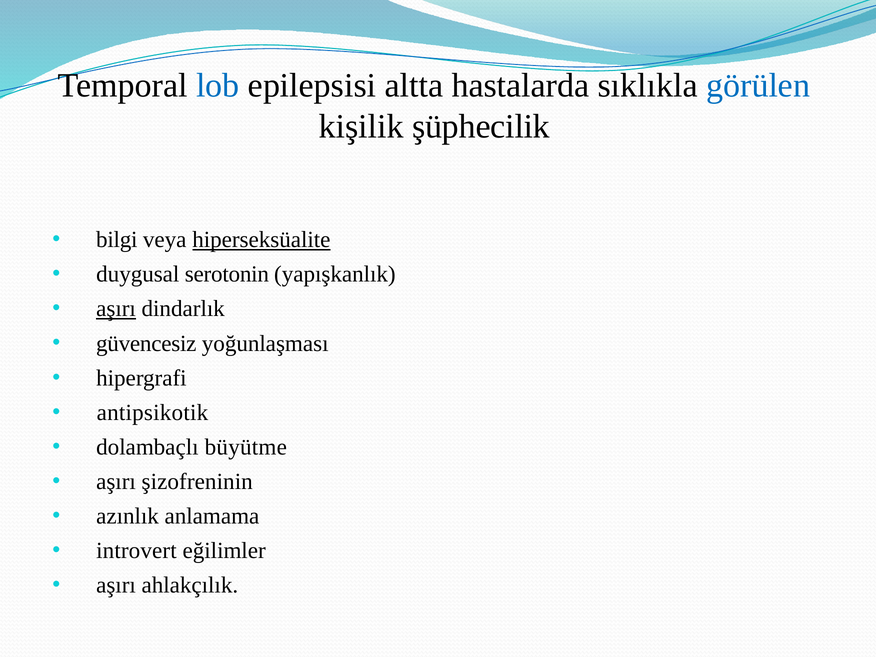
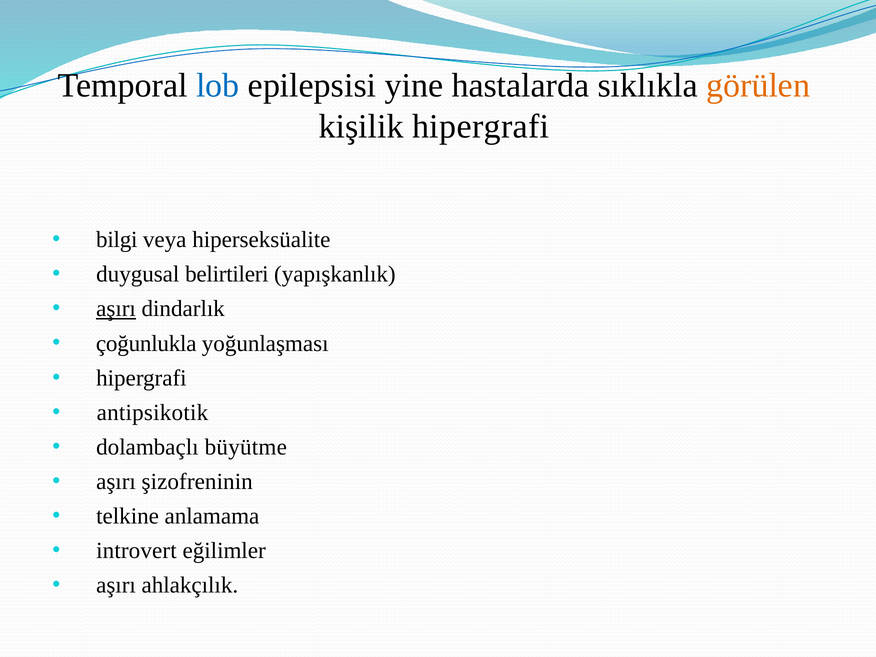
altta: altta -> yine
görülen colour: blue -> orange
kişilik şüphecilik: şüphecilik -> hipergrafi
hiperseksüalite underline: present -> none
serotonin: serotonin -> belirtileri
güvencesiz: güvencesiz -> çoğunlukla
azınlık: azınlık -> telkine
